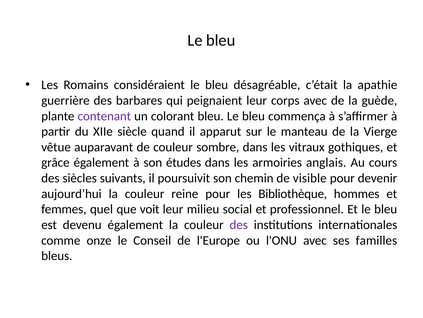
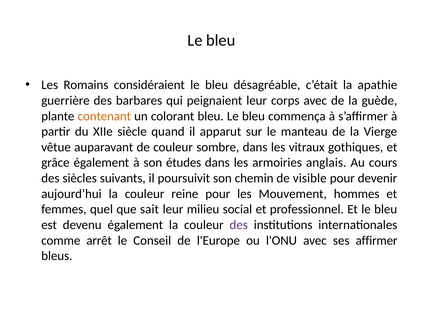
contenant colour: purple -> orange
Bibliothèque: Bibliothèque -> Mouvement
voit: voit -> sait
onze: onze -> arrêt
familles: familles -> affirmer
